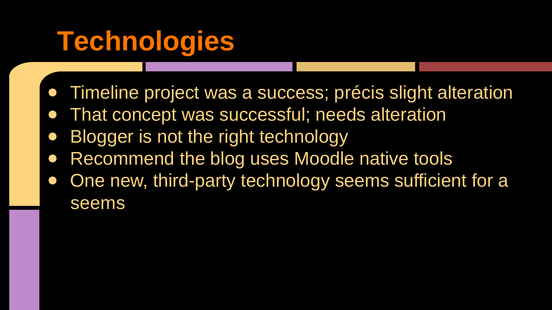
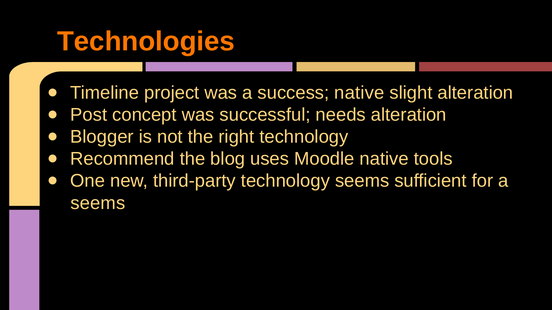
success précis: précis -> native
That: That -> Post
